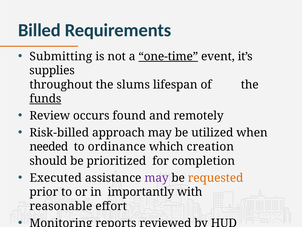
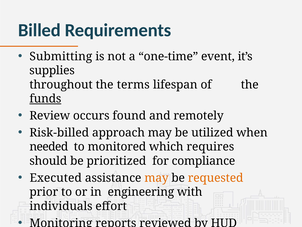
one-time underline: present -> none
slums: slums -> terms
ordinance: ordinance -> monitored
creation: creation -> requires
completion: completion -> compliance
may at (156, 178) colour: purple -> orange
importantly: importantly -> engineering
reasonable: reasonable -> individuals
